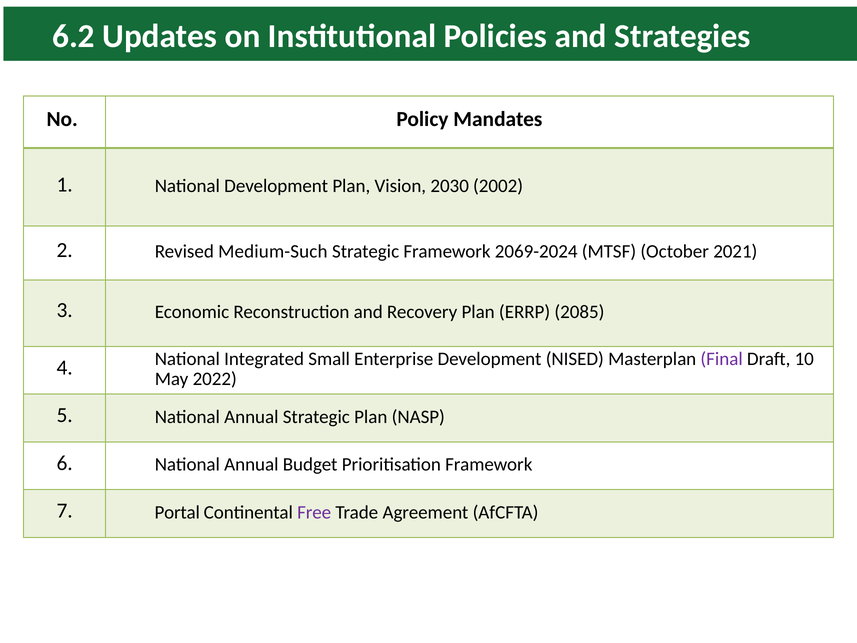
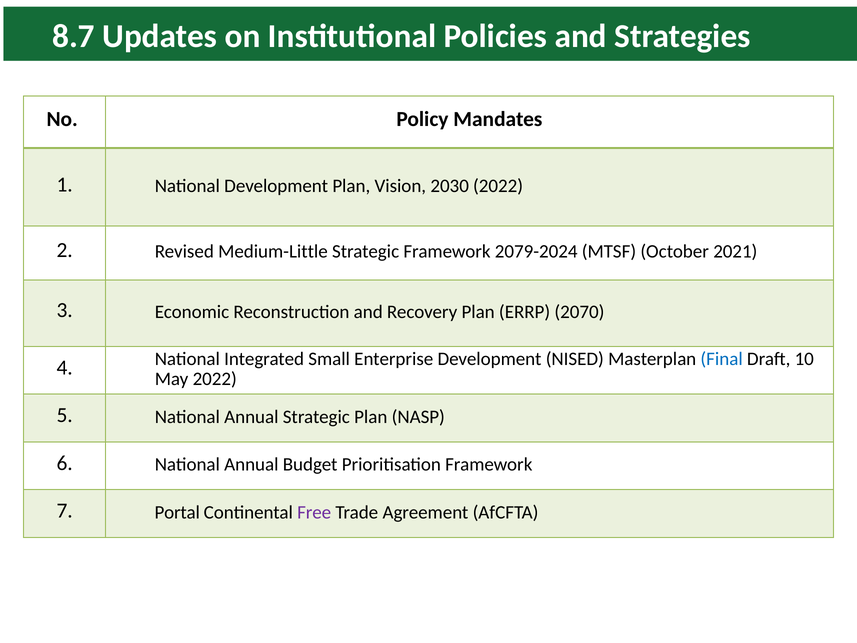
6.2: 6.2 -> 8.7
2030 2002: 2002 -> 2022
Medium-Such: Medium-Such -> Medium-Little
2069-2024: 2069-2024 -> 2079-2024
2085: 2085 -> 2070
Final colour: purple -> blue
